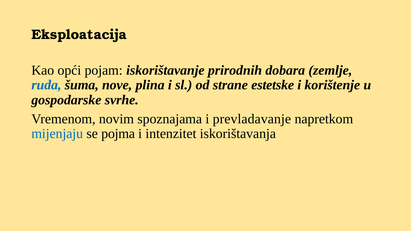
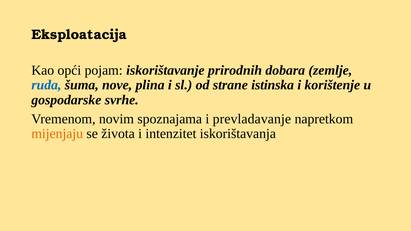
estetske: estetske -> istinska
mijenjaju colour: blue -> orange
pojma: pojma -> života
